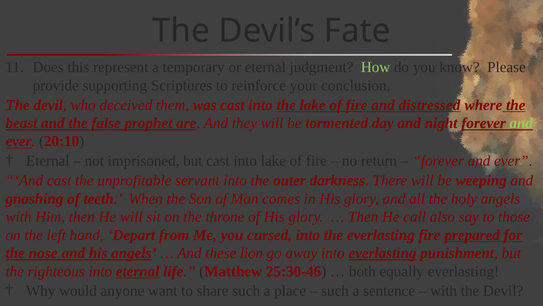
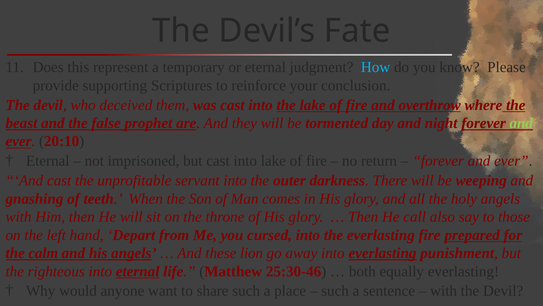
How colour: light green -> light blue
distressed: distressed -> overthrow
nose: nose -> calm
